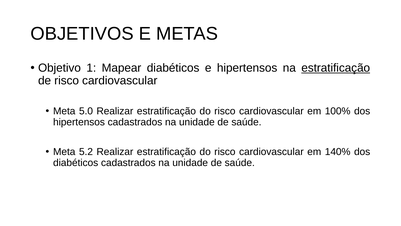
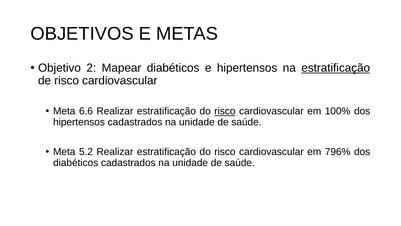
1: 1 -> 2
5.0: 5.0 -> 6.6
risco at (225, 111) underline: none -> present
140%: 140% -> 796%
